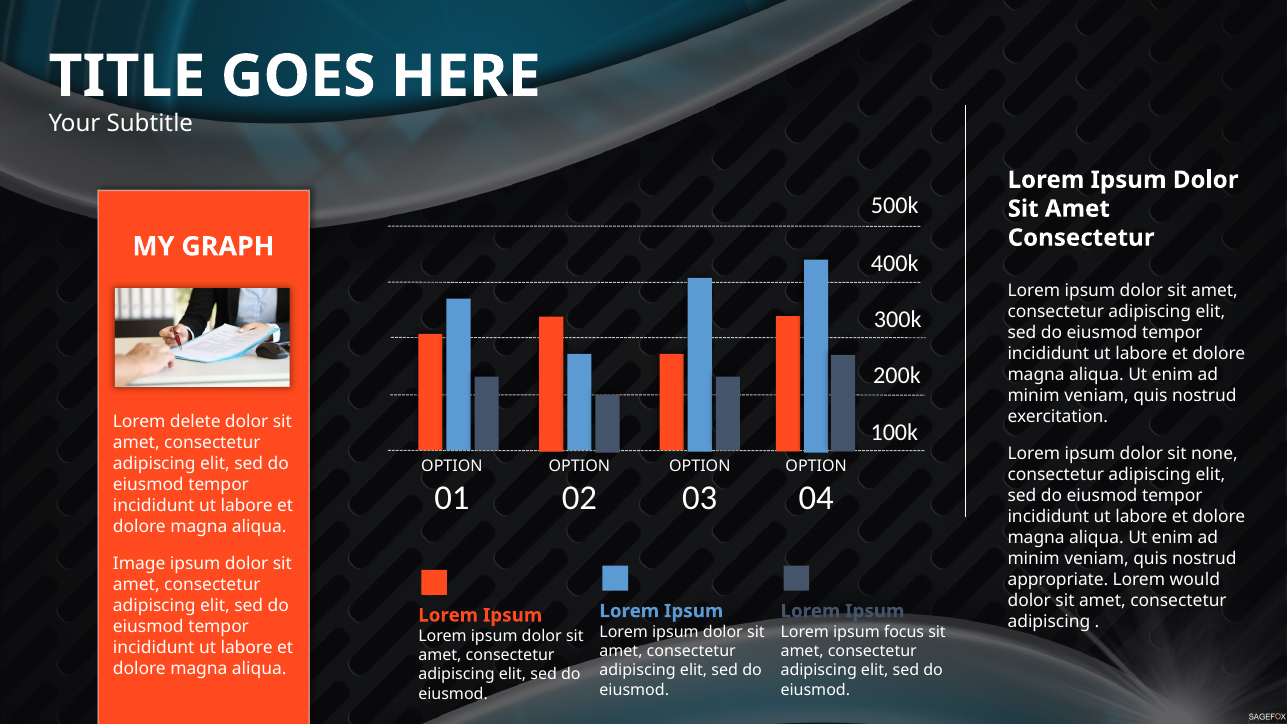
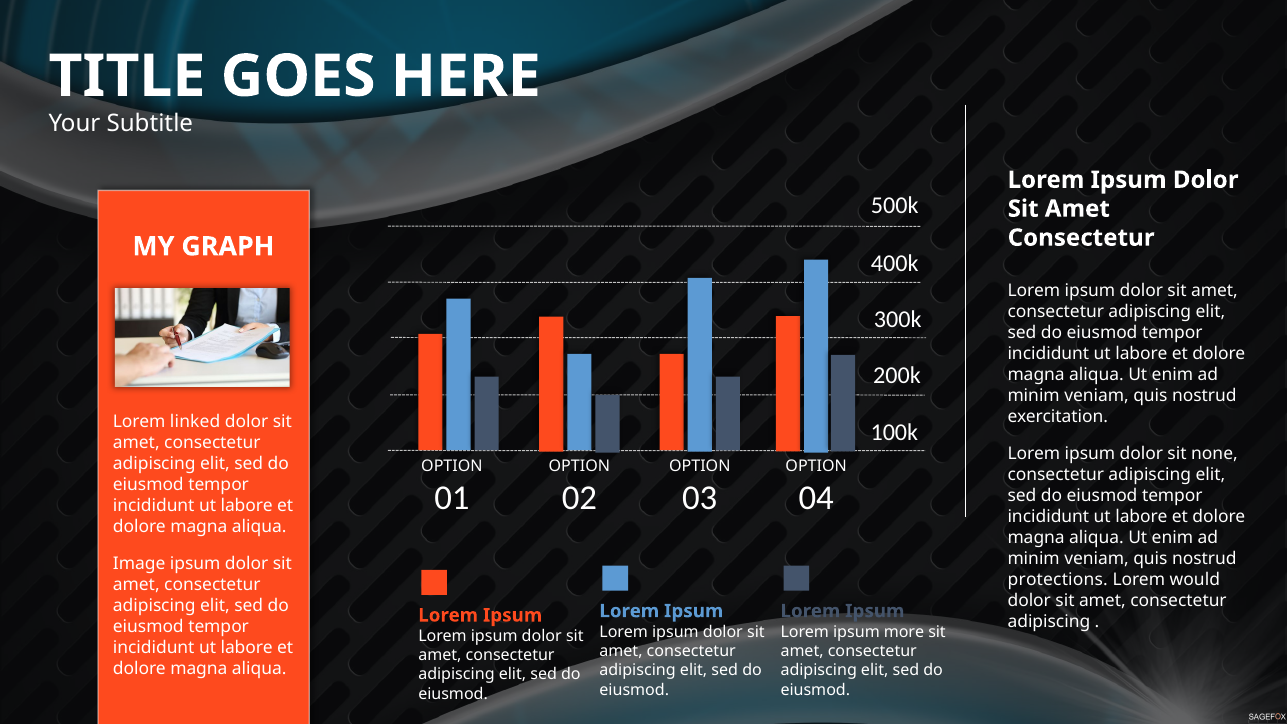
delete: delete -> linked
appropriate: appropriate -> protections
focus: focus -> more
